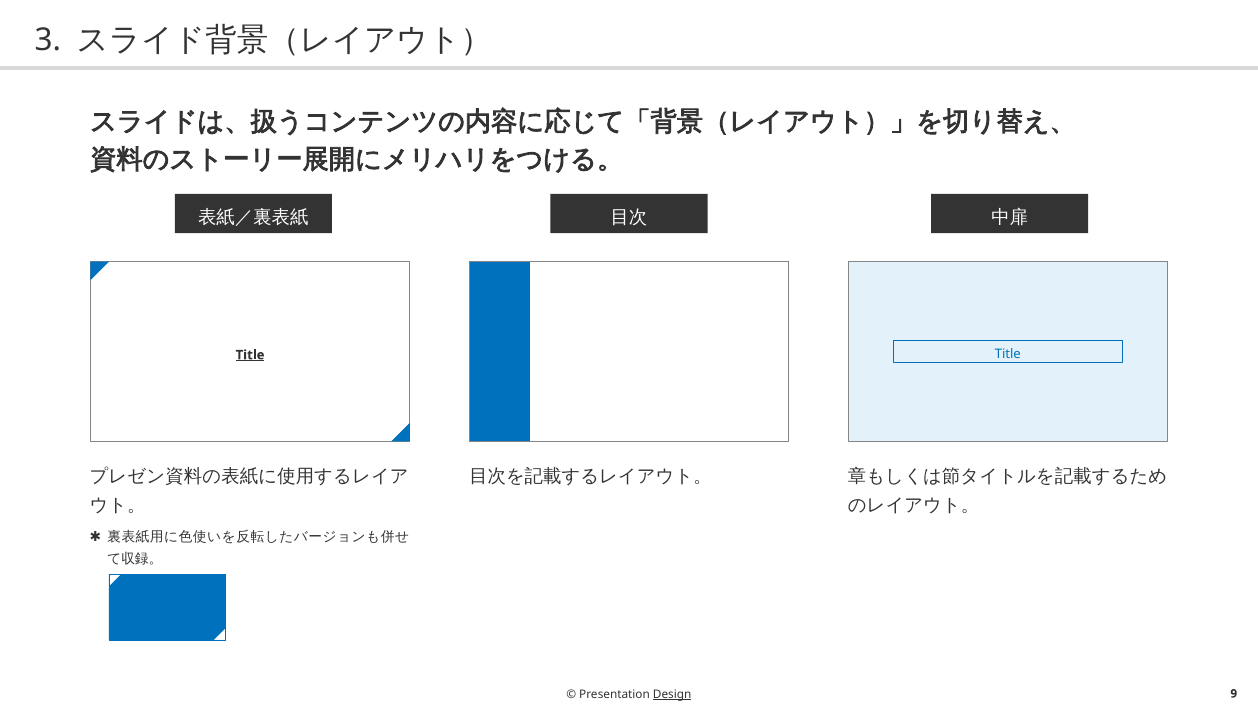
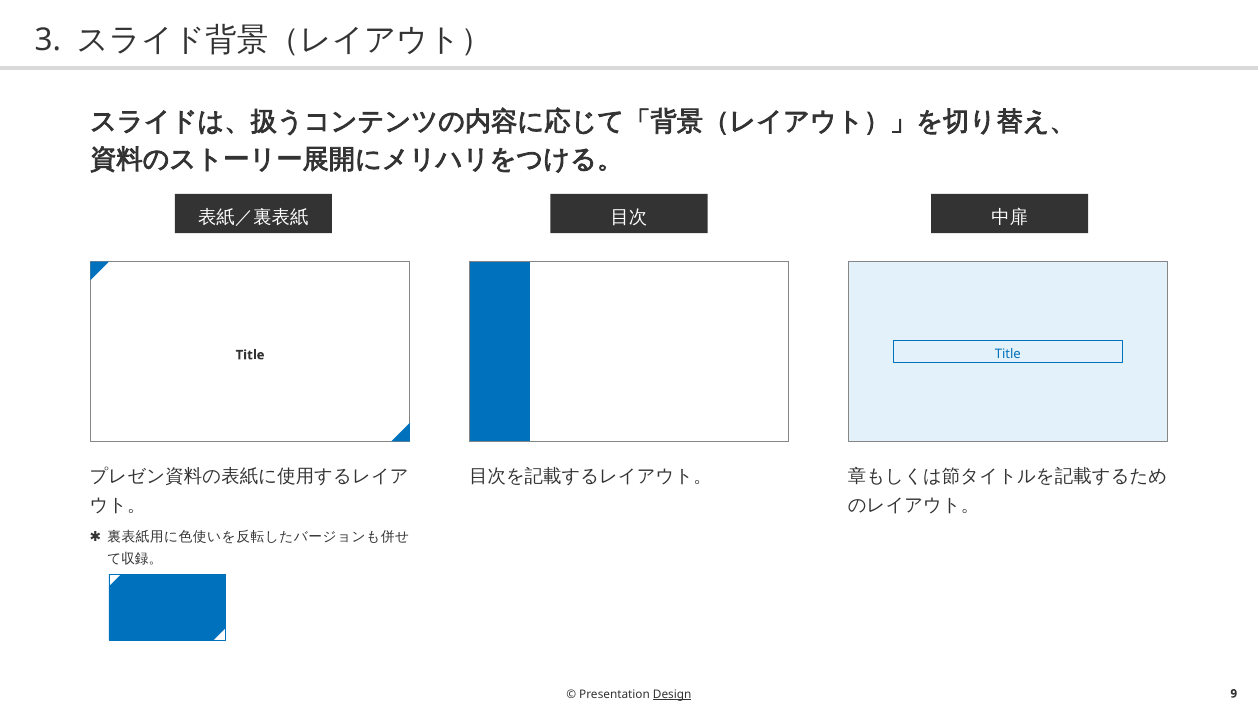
Title at (250, 355) underline: present -> none
